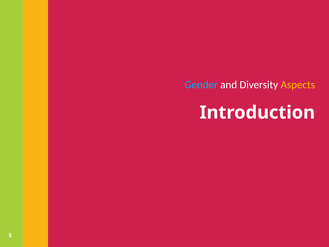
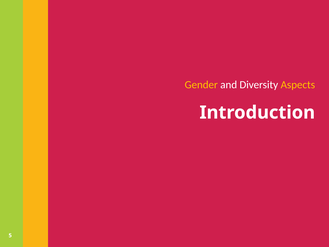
Gender colour: light blue -> yellow
